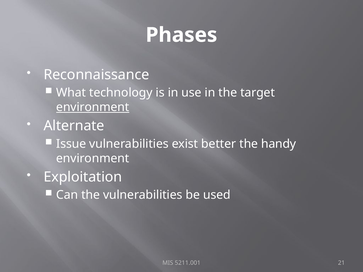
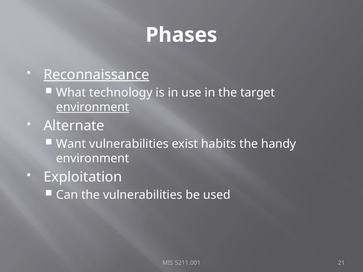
Reconnaissance underline: none -> present
Issue: Issue -> Want
better: better -> habits
